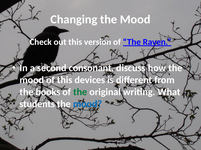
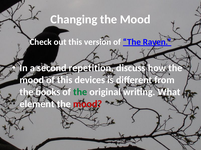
consonant: consonant -> repetition
students: students -> element
mood at (88, 105) colour: blue -> red
